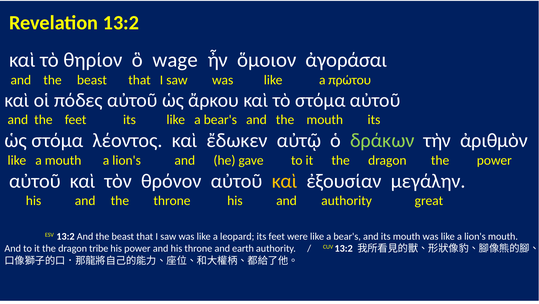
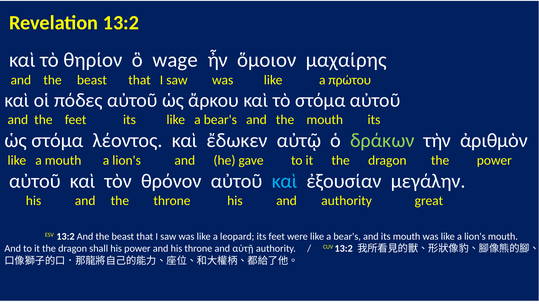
ἀγοράσαι: ἀγοράσαι -> μαχαίρης
καὶ at (285, 181) colour: yellow -> light blue
tribe: tribe -> shall
earth: earth -> αὐτῇ
